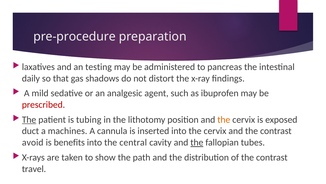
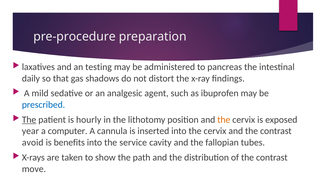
prescribed colour: red -> blue
tubing: tubing -> hourly
duct: duct -> year
machines: machines -> computer
central: central -> service
the at (197, 142) underline: present -> none
travel: travel -> move
